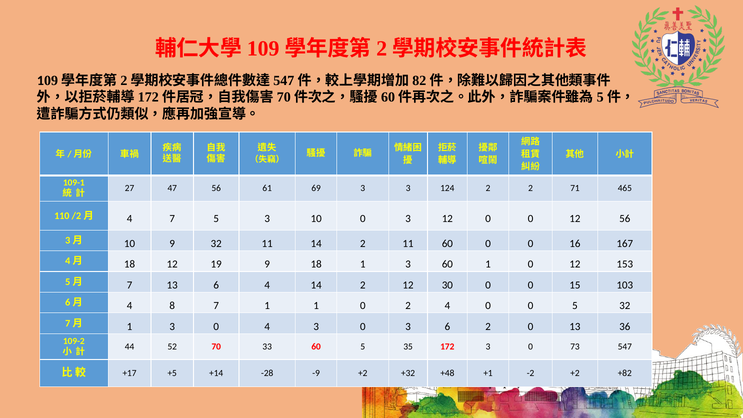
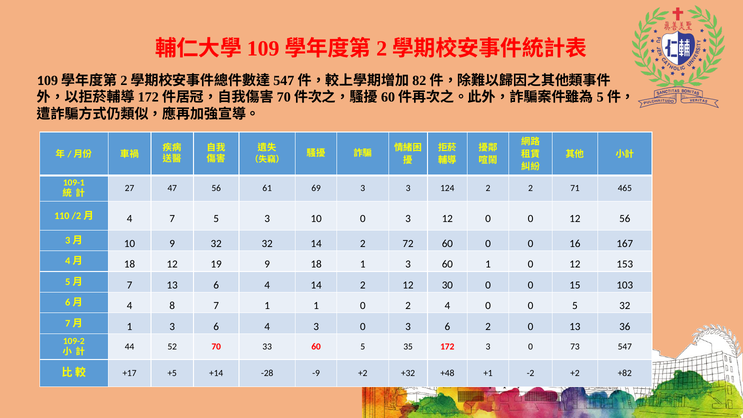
32 11: 11 -> 32
2 11: 11 -> 72
1 3 0: 0 -> 6
